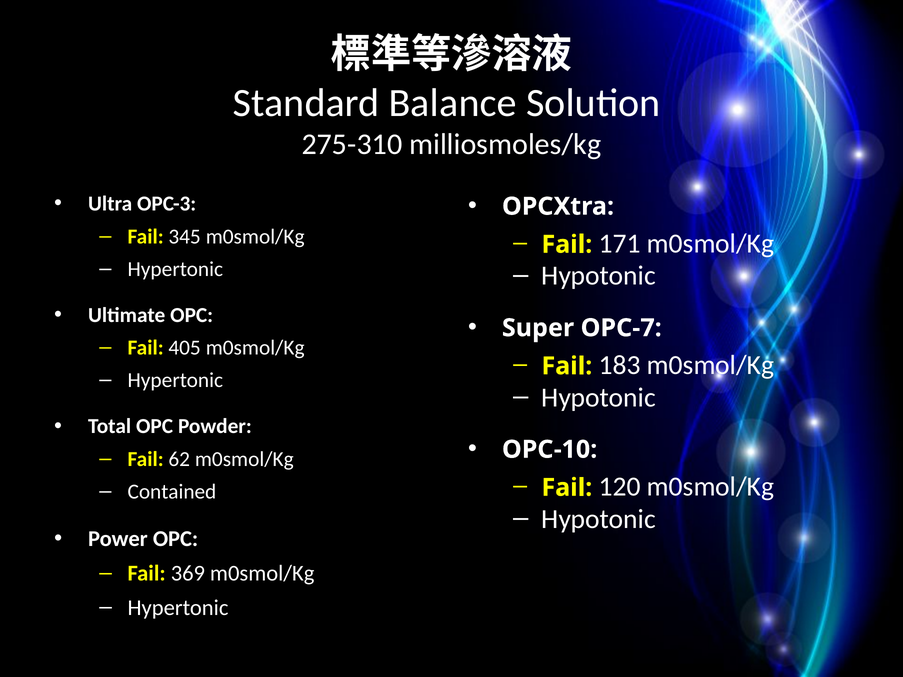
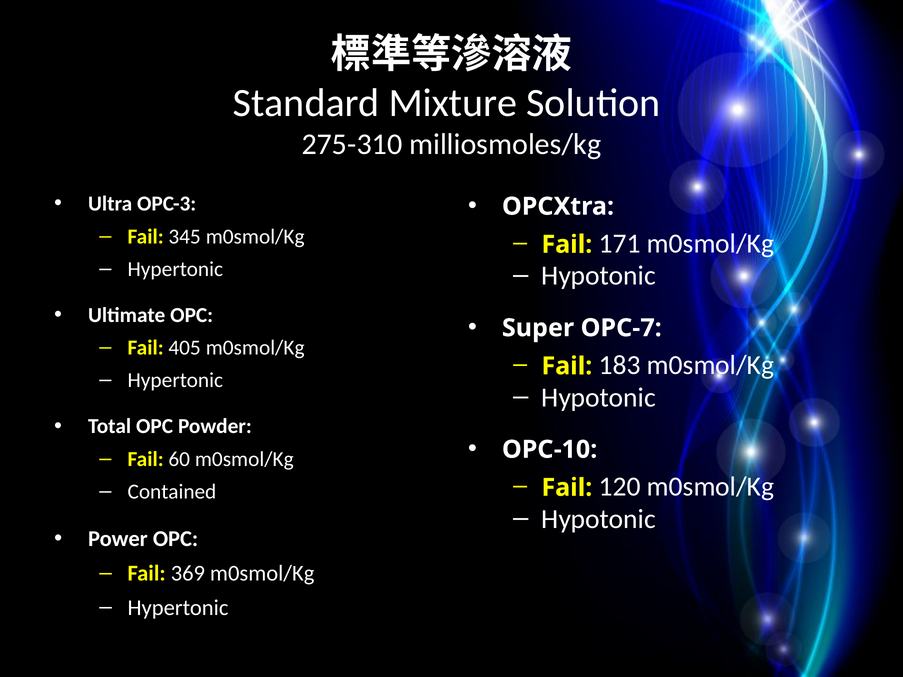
Balance: Balance -> Mixture
62: 62 -> 60
